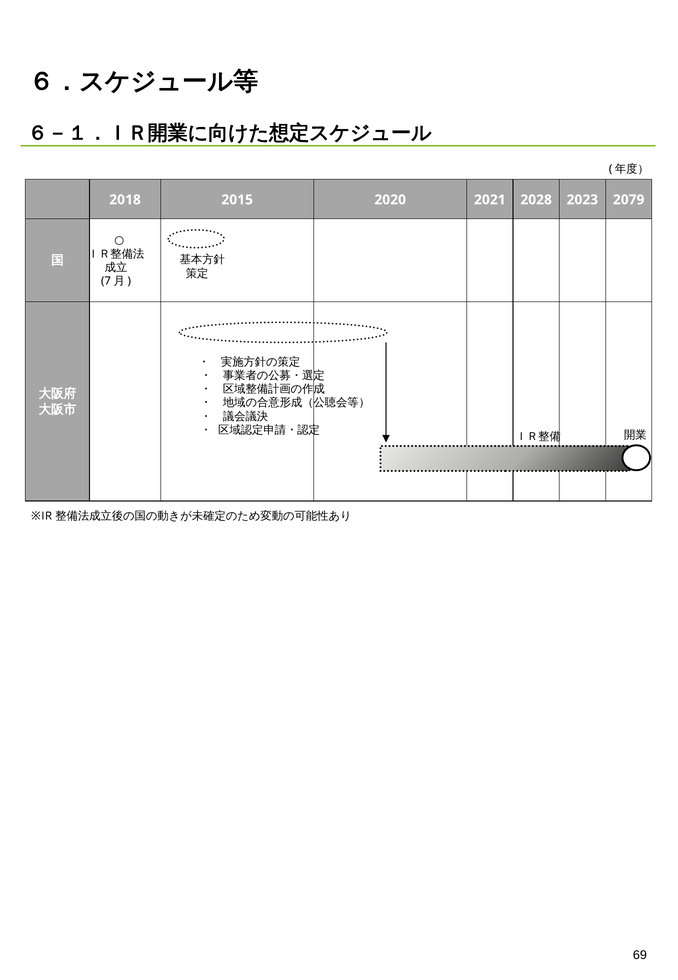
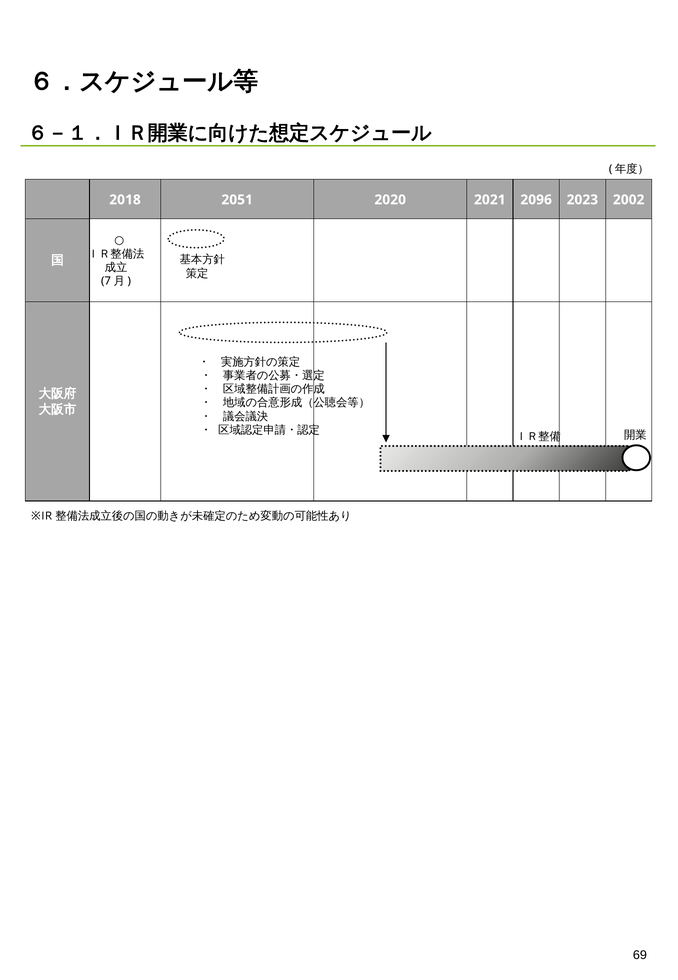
2015: 2015 -> 2051
2028: 2028 -> 2096
2079: 2079 -> 2002
